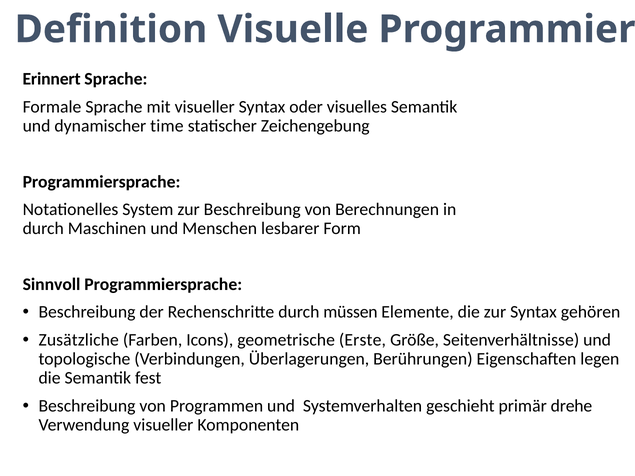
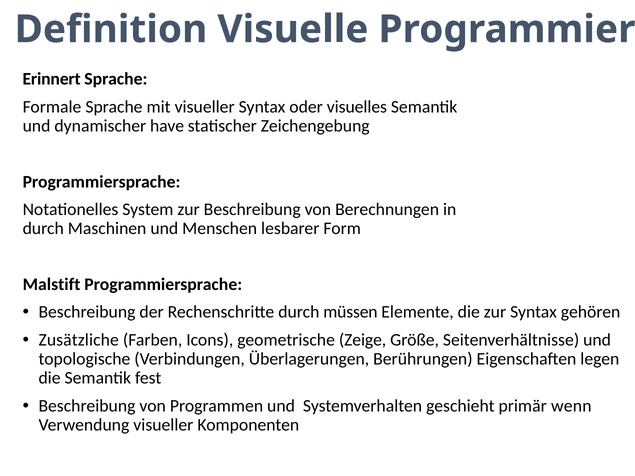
time: time -> have
Sinnvoll: Sinnvoll -> Malstift
Erste: Erste -> Zeige
drehe: drehe -> wenn
